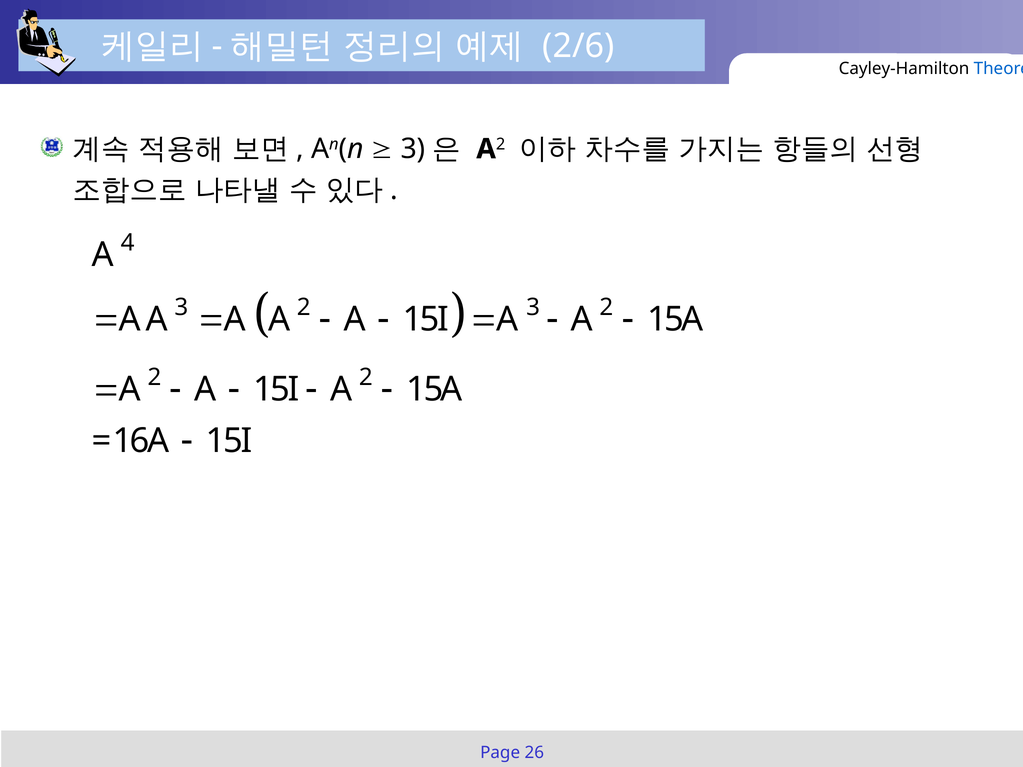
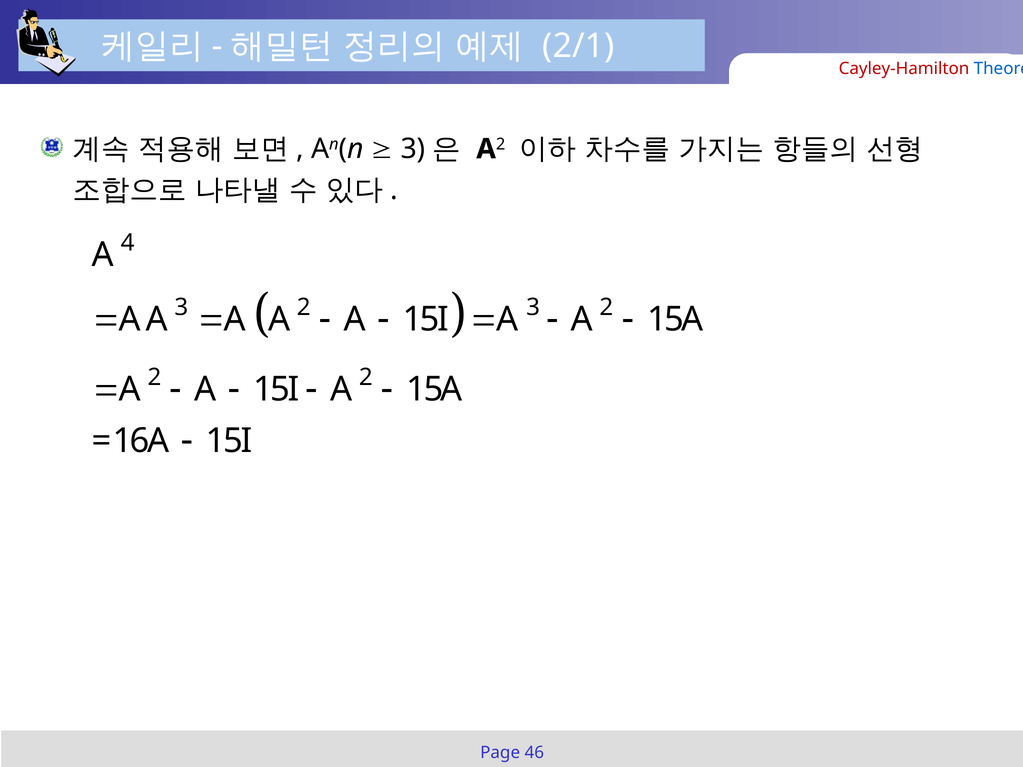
2/6: 2/6 -> 2/1
Cayley-Hamilton colour: black -> red
26: 26 -> 46
